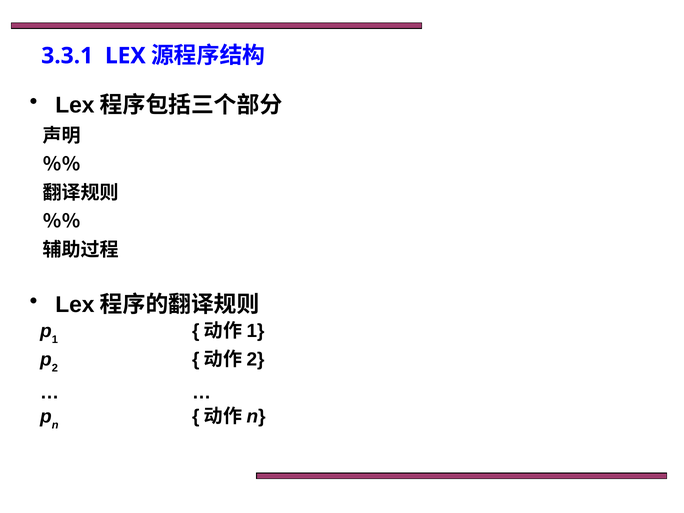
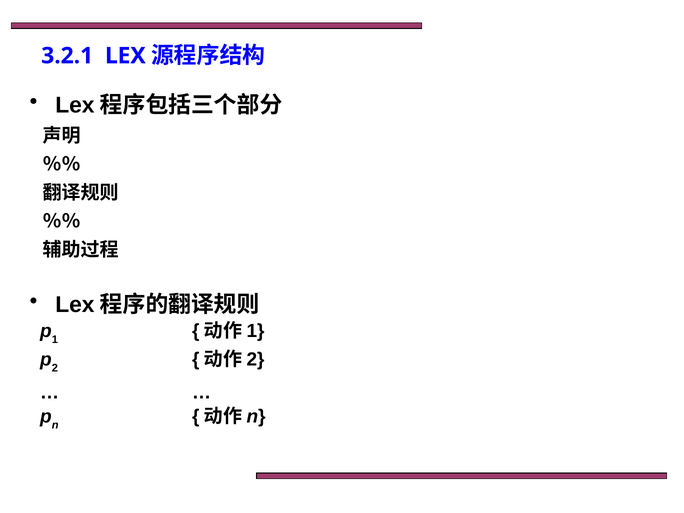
3.3.1: 3.3.1 -> 3.2.1
